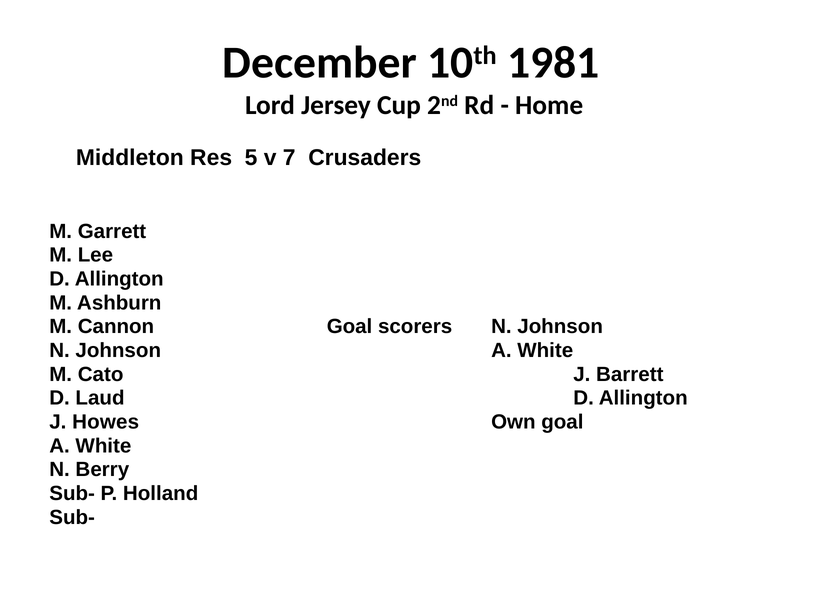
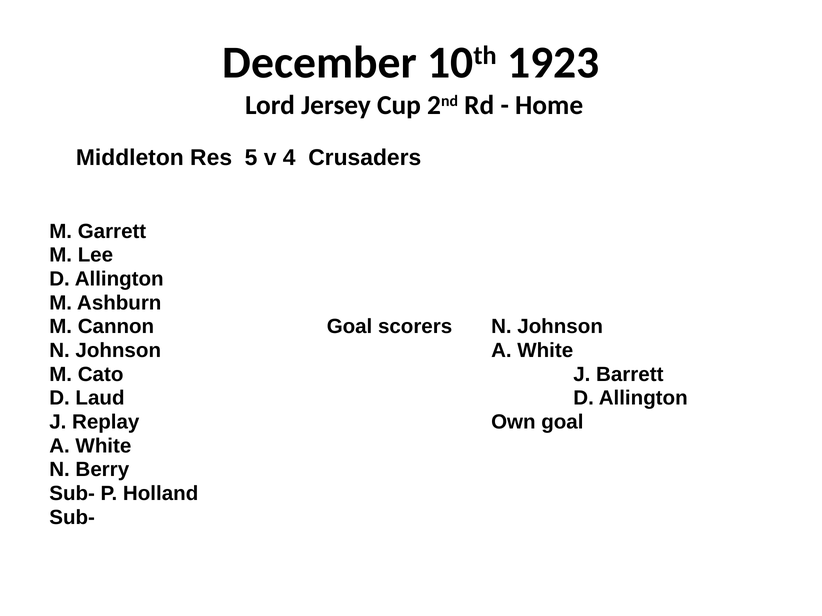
1981: 1981 -> 1923
7: 7 -> 4
Howes: Howes -> Replay
